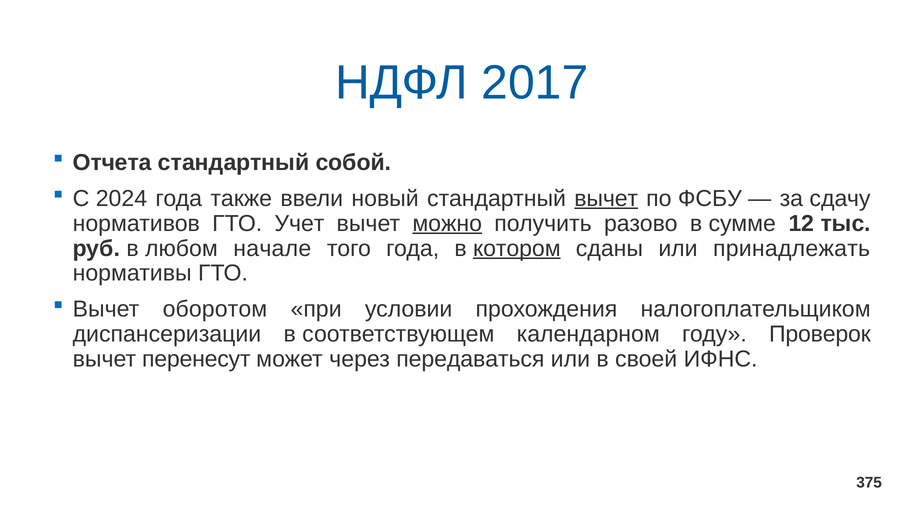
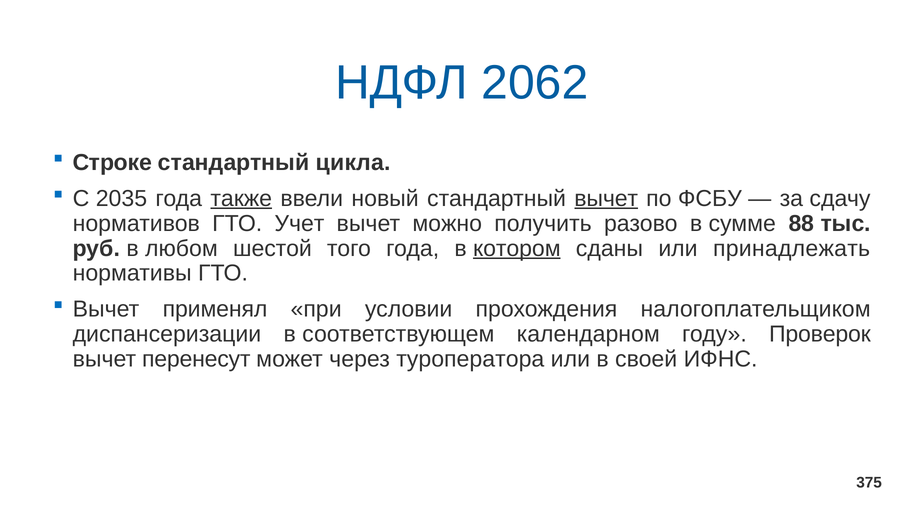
2017: 2017 -> 2062
Отчета: Отчета -> Строке
собой: собой -> цикла
2024: 2024 -> 2035
также underline: none -> present
можно underline: present -> none
12: 12 -> 88
начале: начале -> шестой
оборотом: оборотом -> применял
передаваться: передаваться -> туроператора
